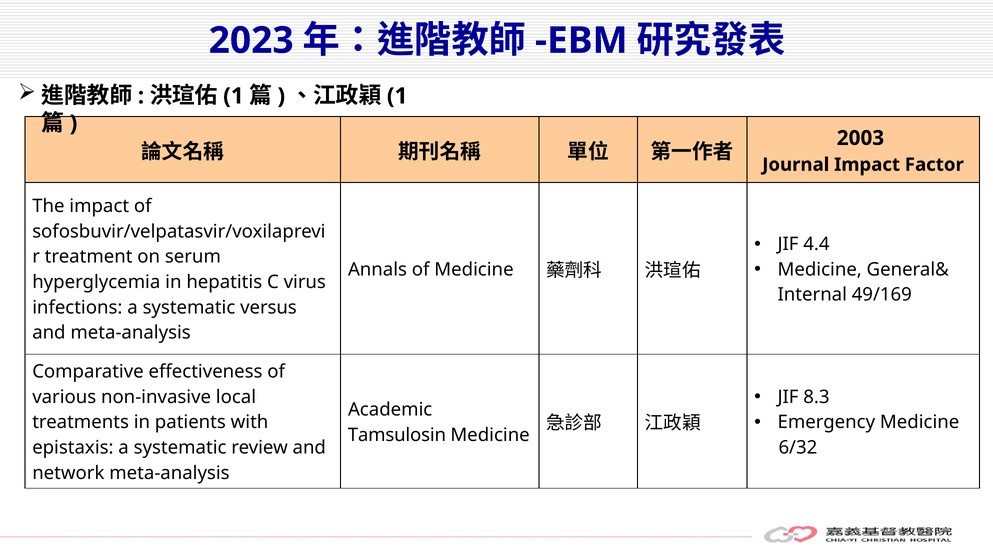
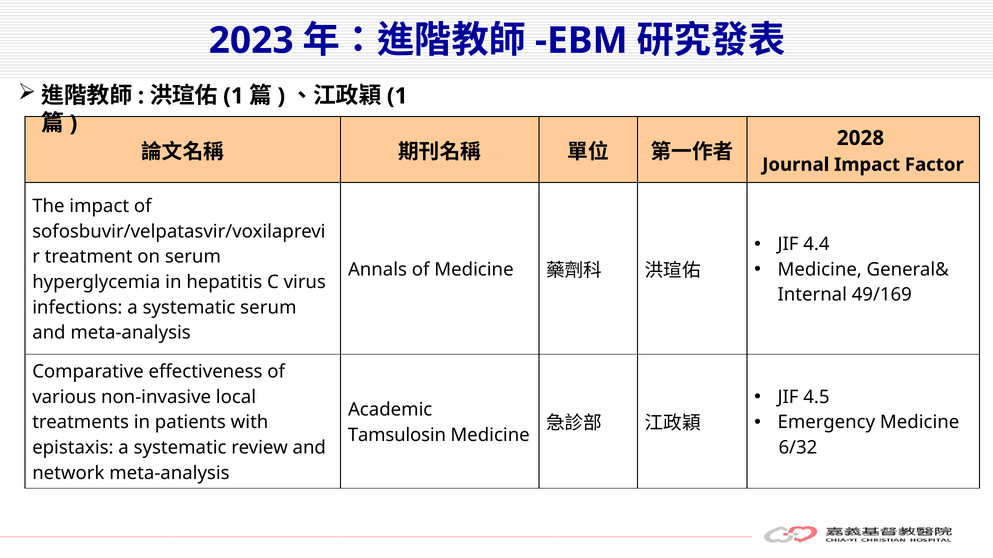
2003: 2003 -> 2028
systematic versus: versus -> serum
8.3: 8.3 -> 4.5
